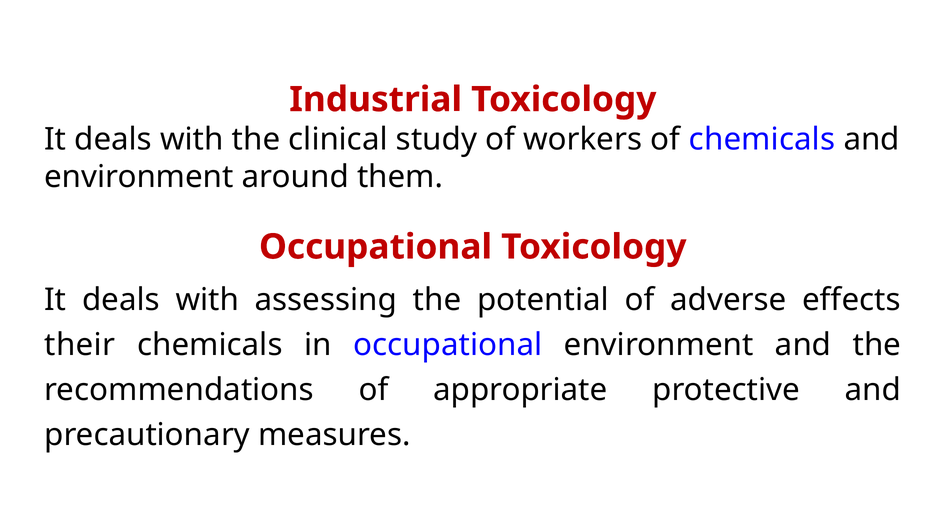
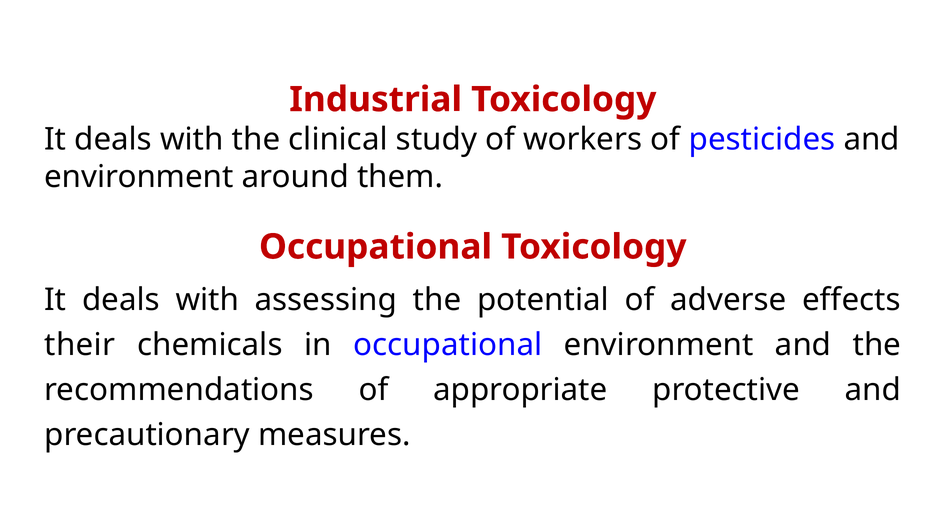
of chemicals: chemicals -> pesticides
